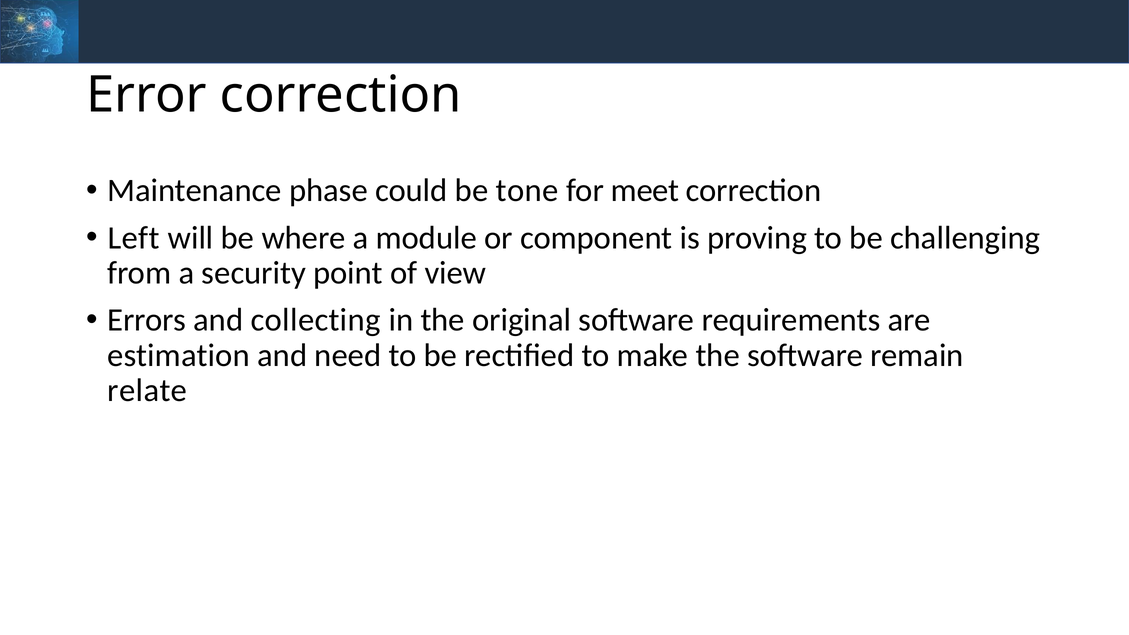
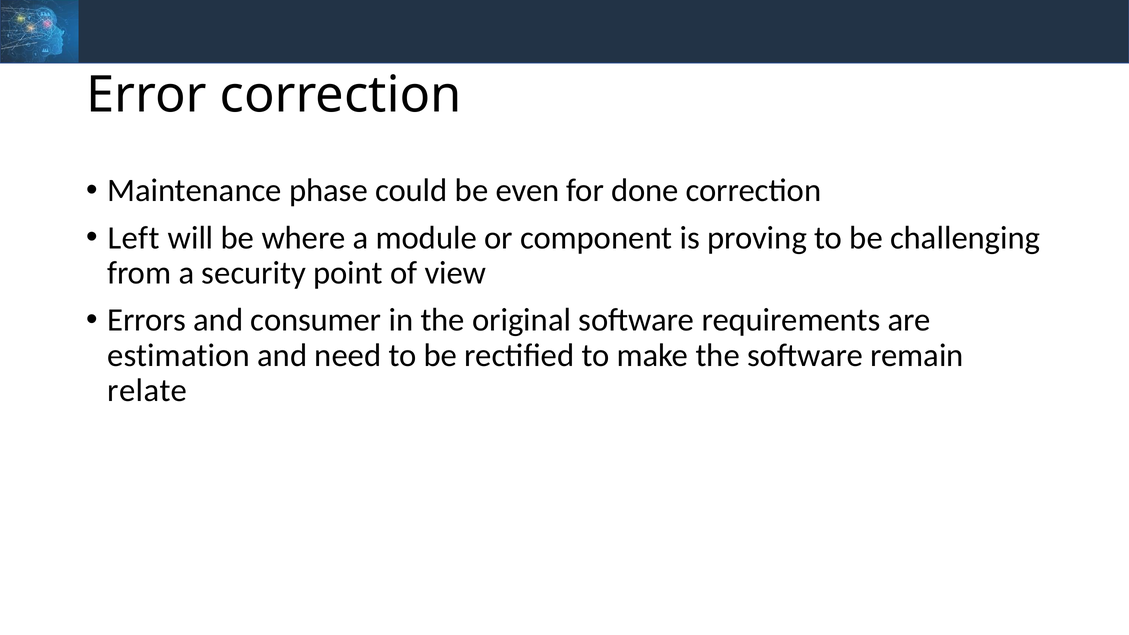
tone: tone -> even
meet: meet -> done
collecting: collecting -> consumer
